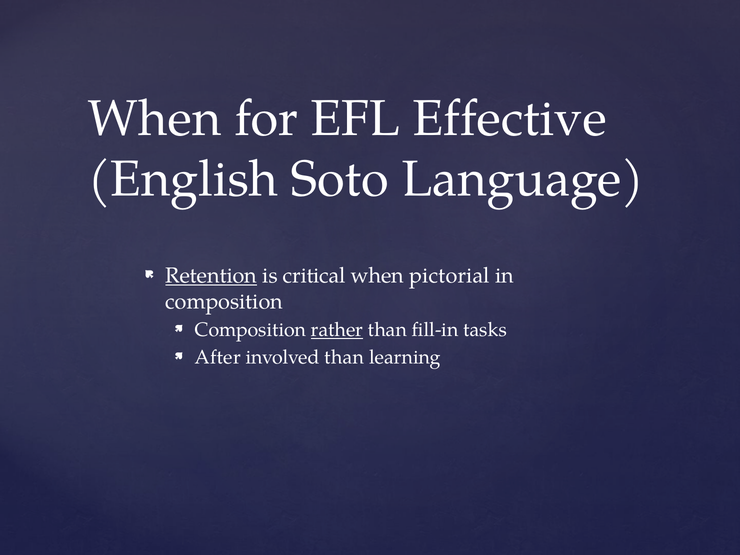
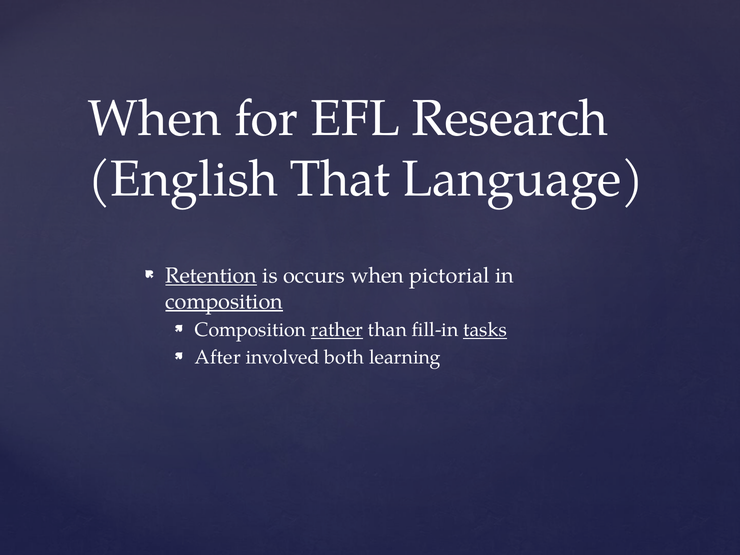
Effective: Effective -> Research
Soto: Soto -> That
critical: critical -> occurs
composition at (224, 302) underline: none -> present
tasks underline: none -> present
involved than: than -> both
